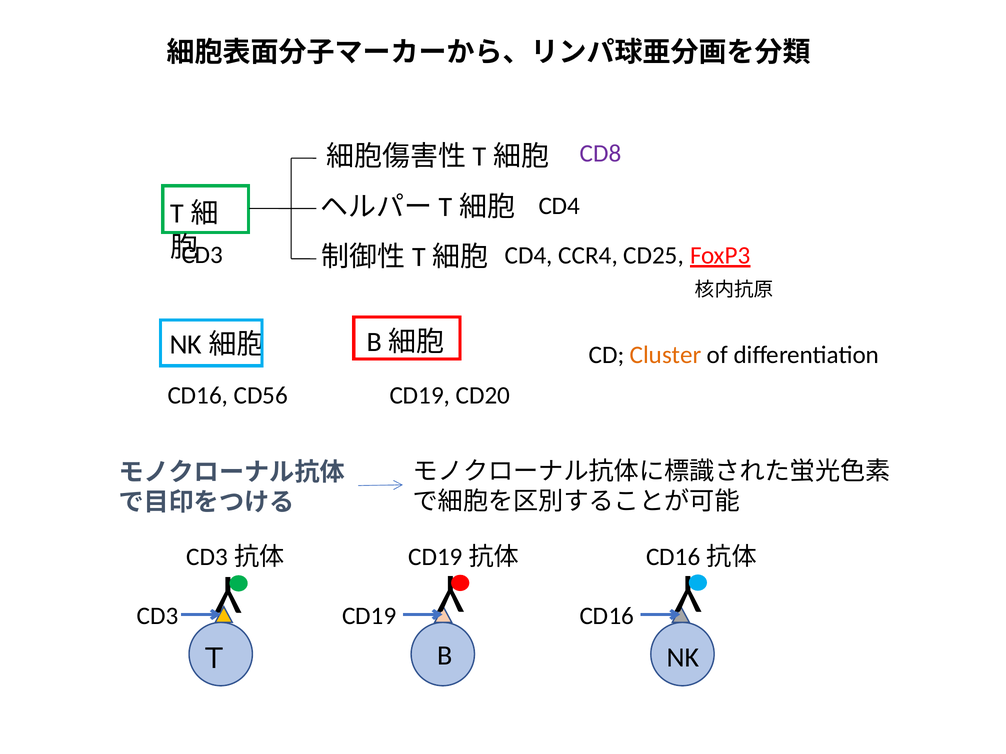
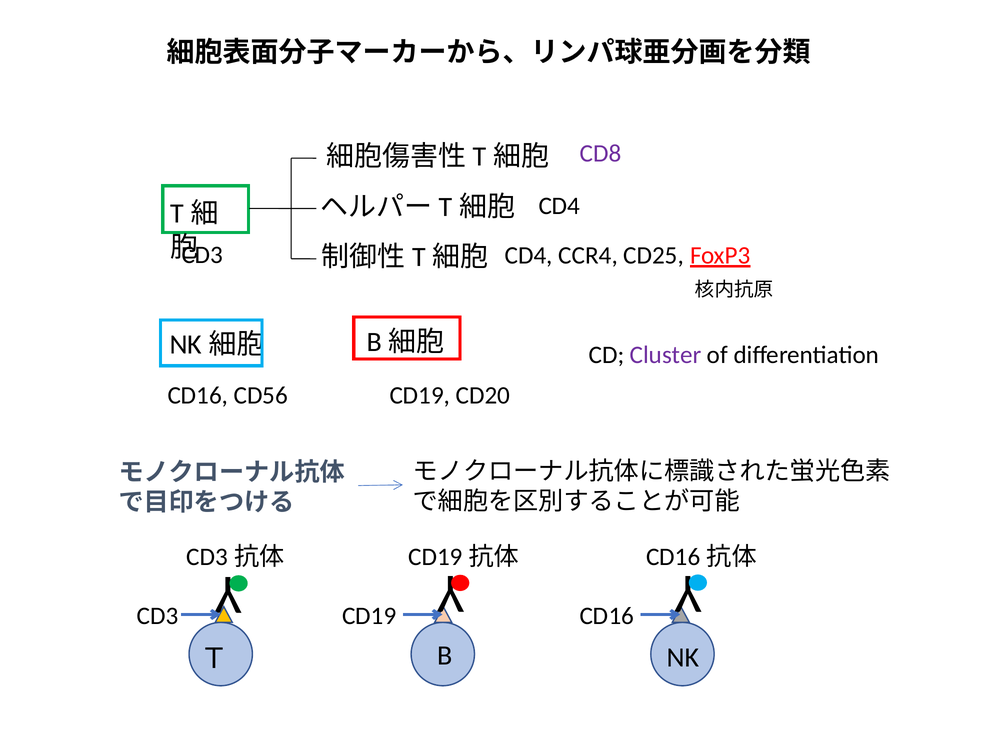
Cluster colour: orange -> purple
